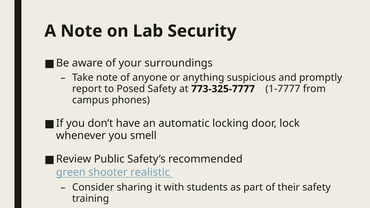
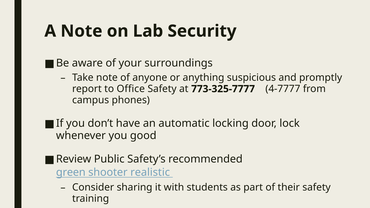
Posed: Posed -> Office
1-7777: 1-7777 -> 4-7777
smell: smell -> good
